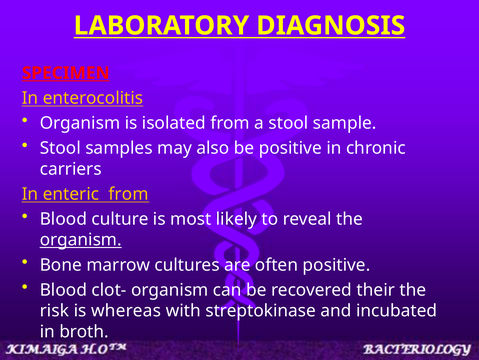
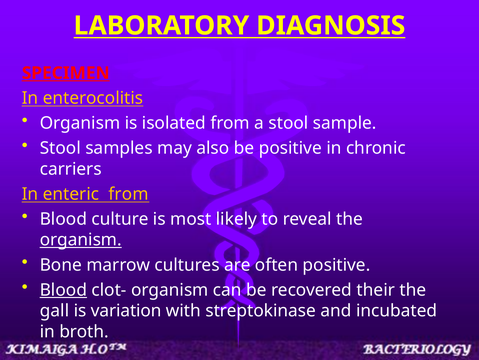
Blood at (63, 289) underline: none -> present
risk: risk -> gall
whereas: whereas -> variation
